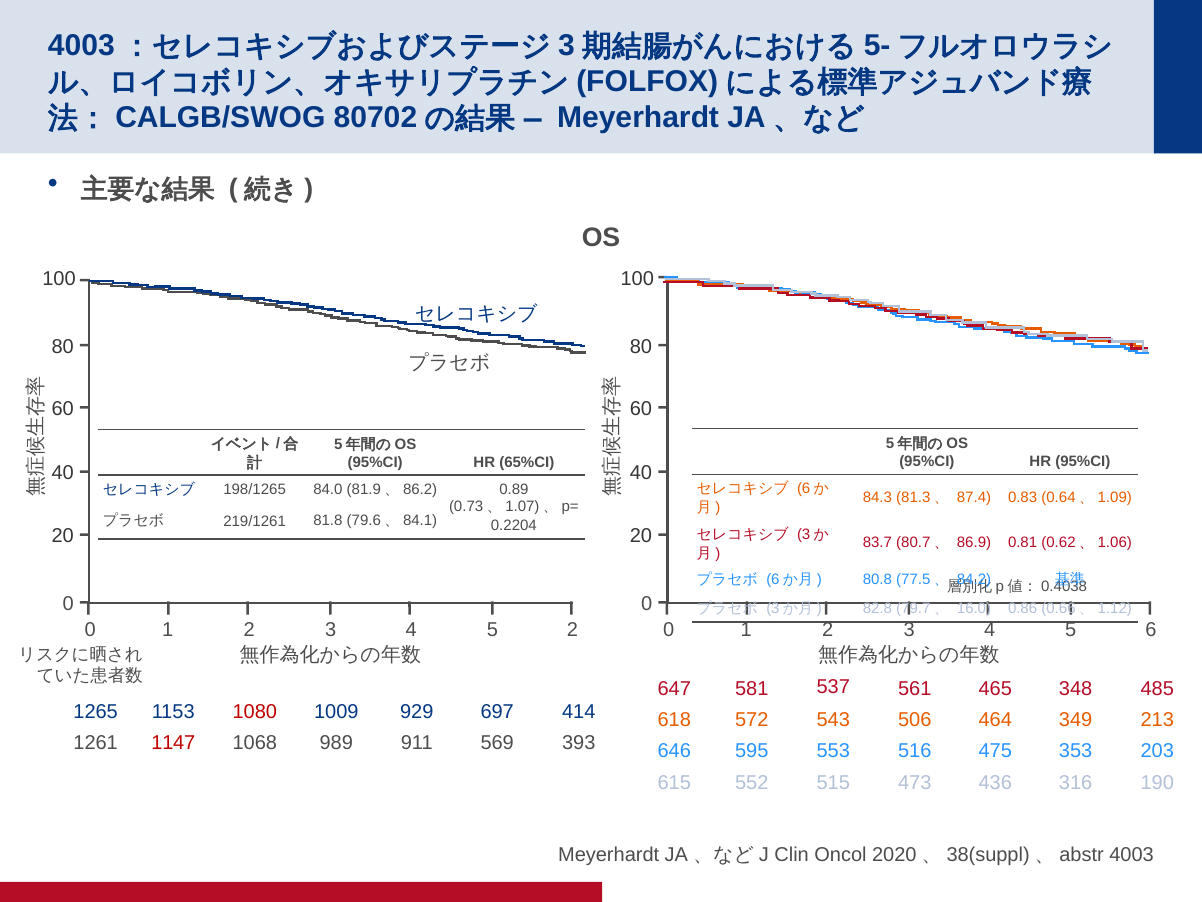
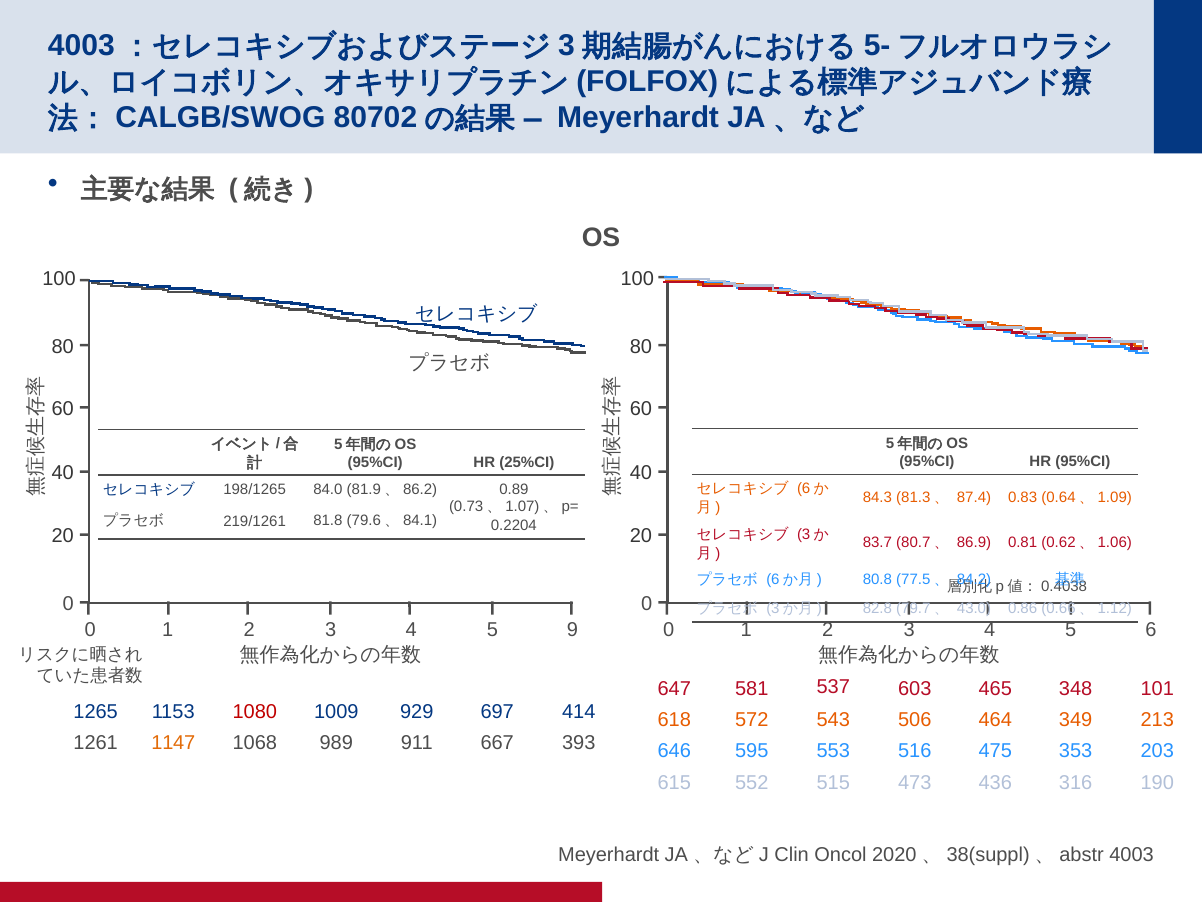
65%CI: 65%CI -> 25%CI
16.0: 16.0 -> 43.0
5 2: 2 -> 9
561: 561 -> 603
485: 485 -> 101
1147 colour: red -> orange
569: 569 -> 667
